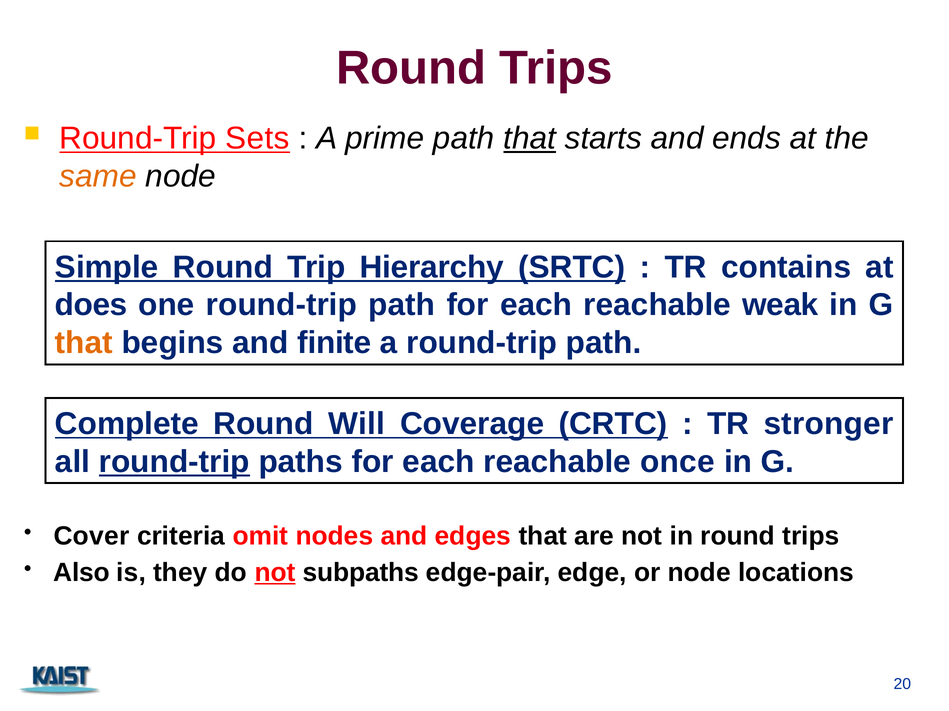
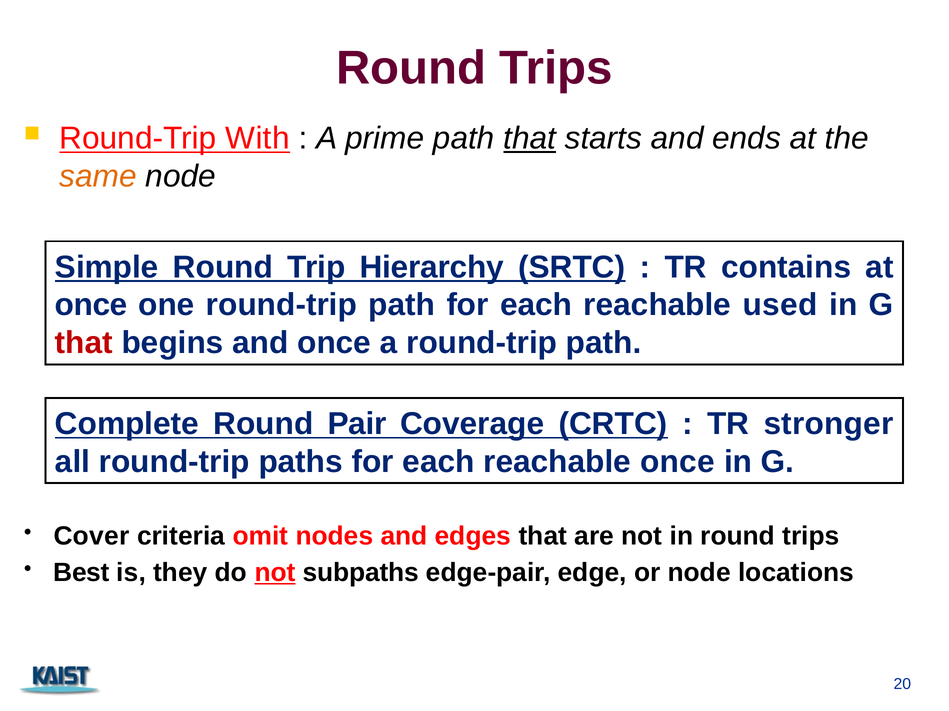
Sets: Sets -> With
does at (91, 305): does -> once
weak: weak -> used
that at (84, 343) colour: orange -> red
and finite: finite -> once
Will: Will -> Pair
round-trip at (174, 462) underline: present -> none
Also: Also -> Best
